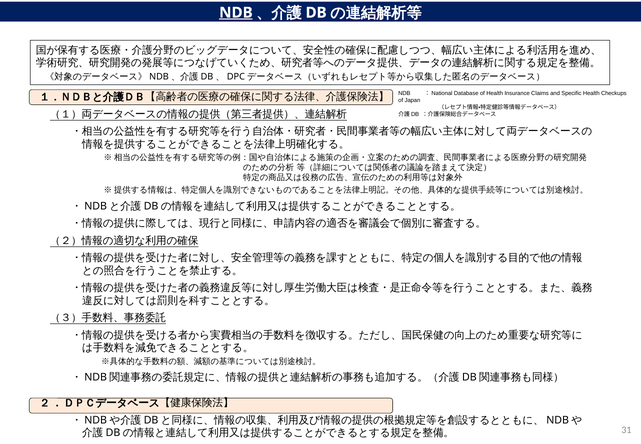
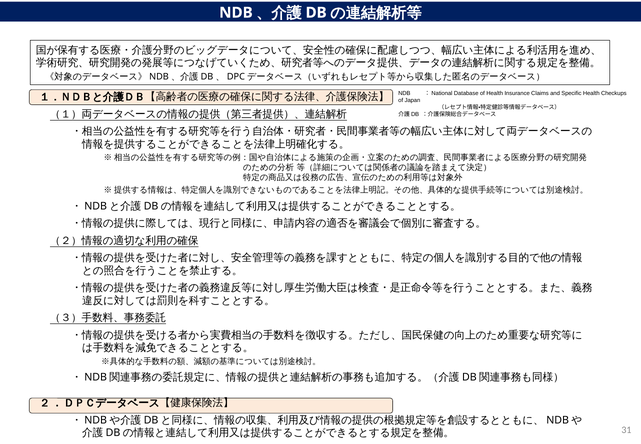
NDB at (236, 13) underline: present -> none
